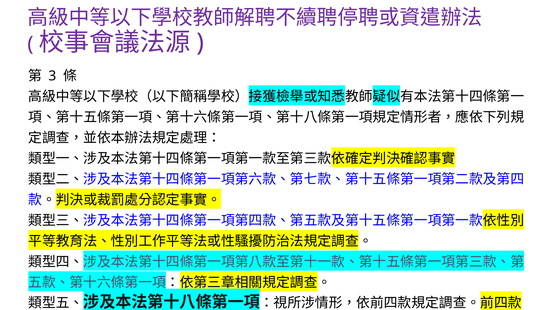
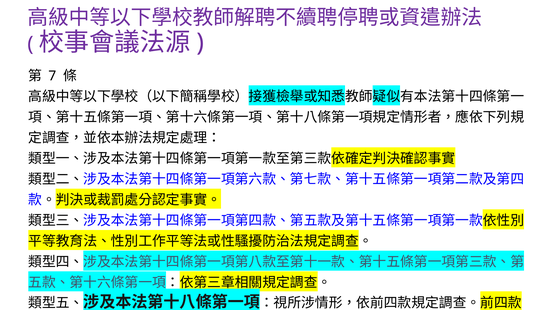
3: 3 -> 7
